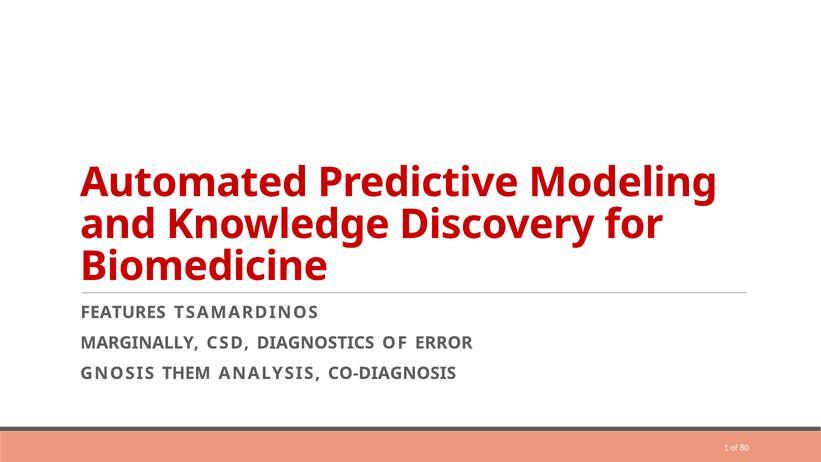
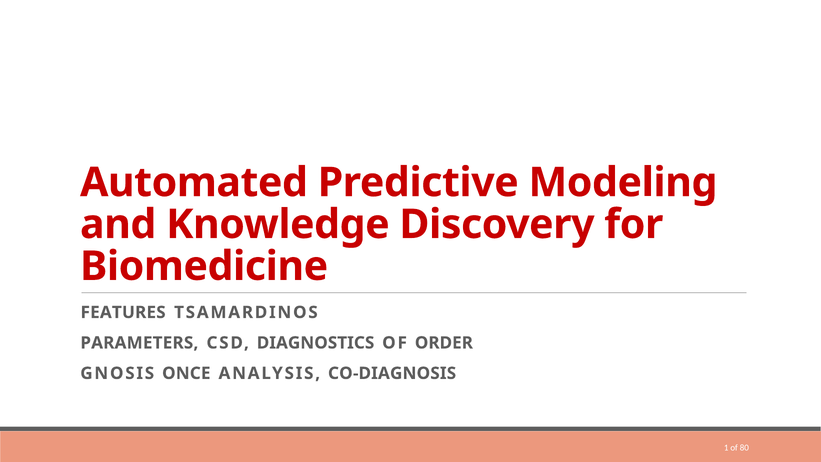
MARGINALLY: MARGINALLY -> PARAMETERS
ERROR: ERROR -> ORDER
THEM: THEM -> ONCE
